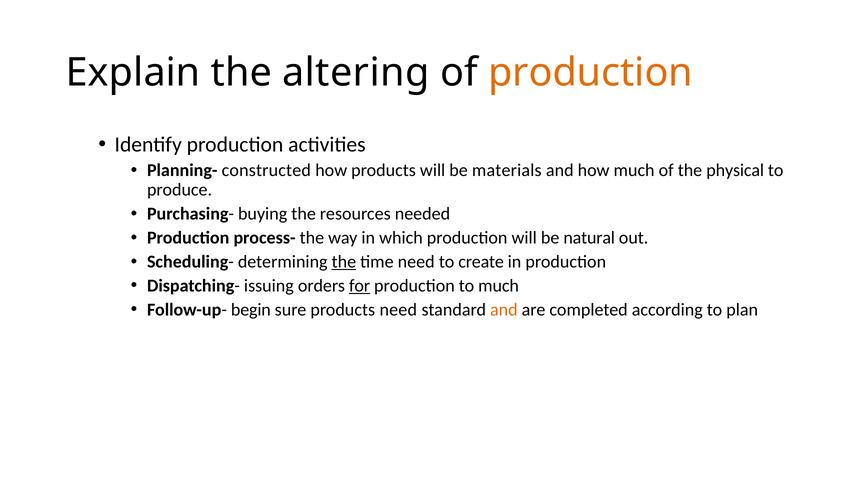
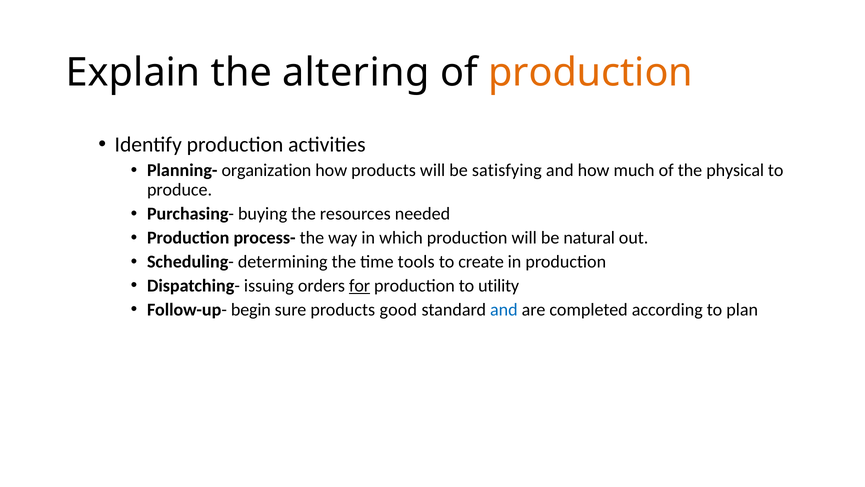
constructed: constructed -> organization
materials: materials -> satisfying
the at (344, 262) underline: present -> none
time need: need -> tools
to much: much -> utility
products need: need -> good
and at (504, 309) colour: orange -> blue
